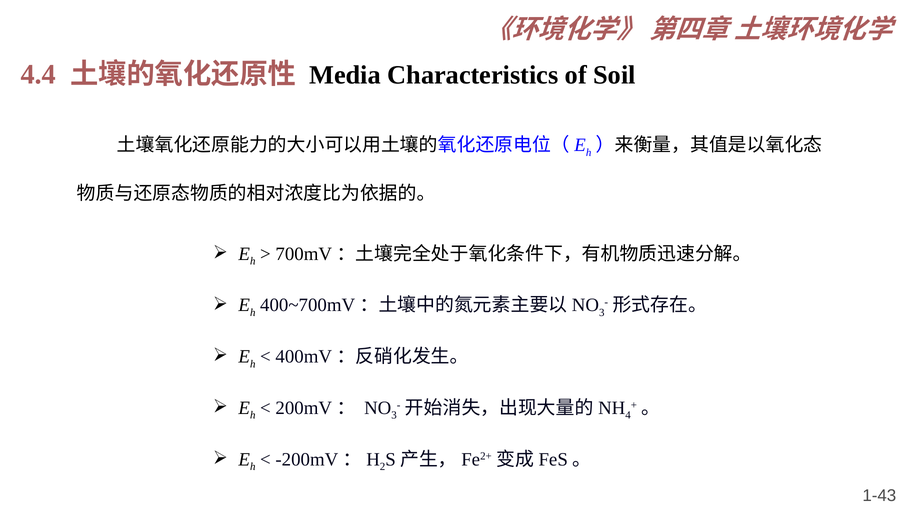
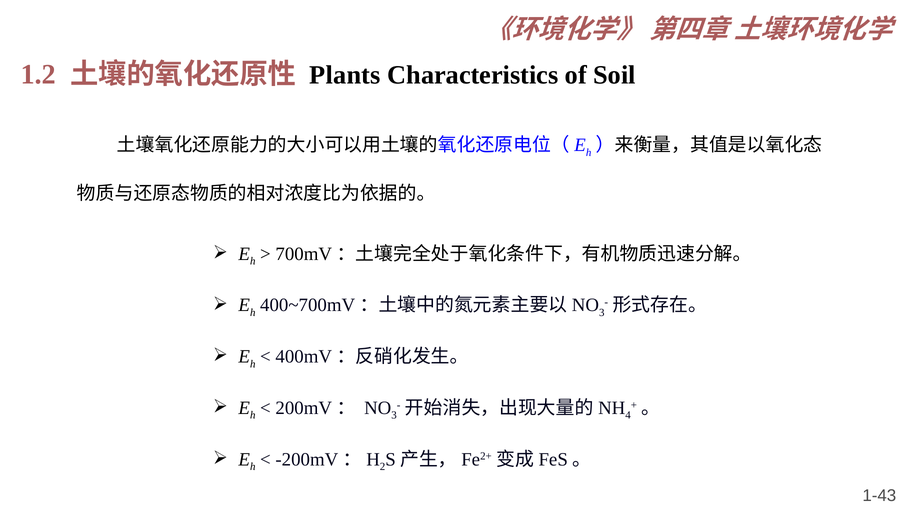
4.4: 4.4 -> 1.2
Media: Media -> Plants
